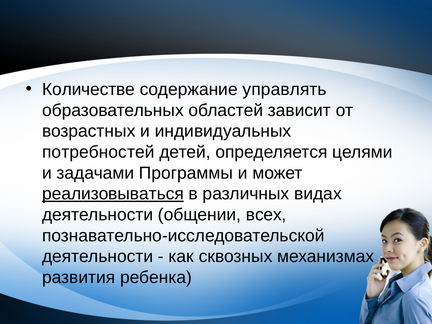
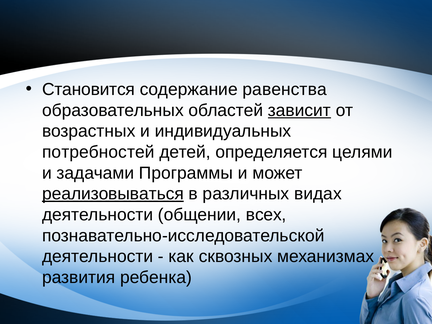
Количестве: Количестве -> Становится
управлять: управлять -> равенства
зависит underline: none -> present
